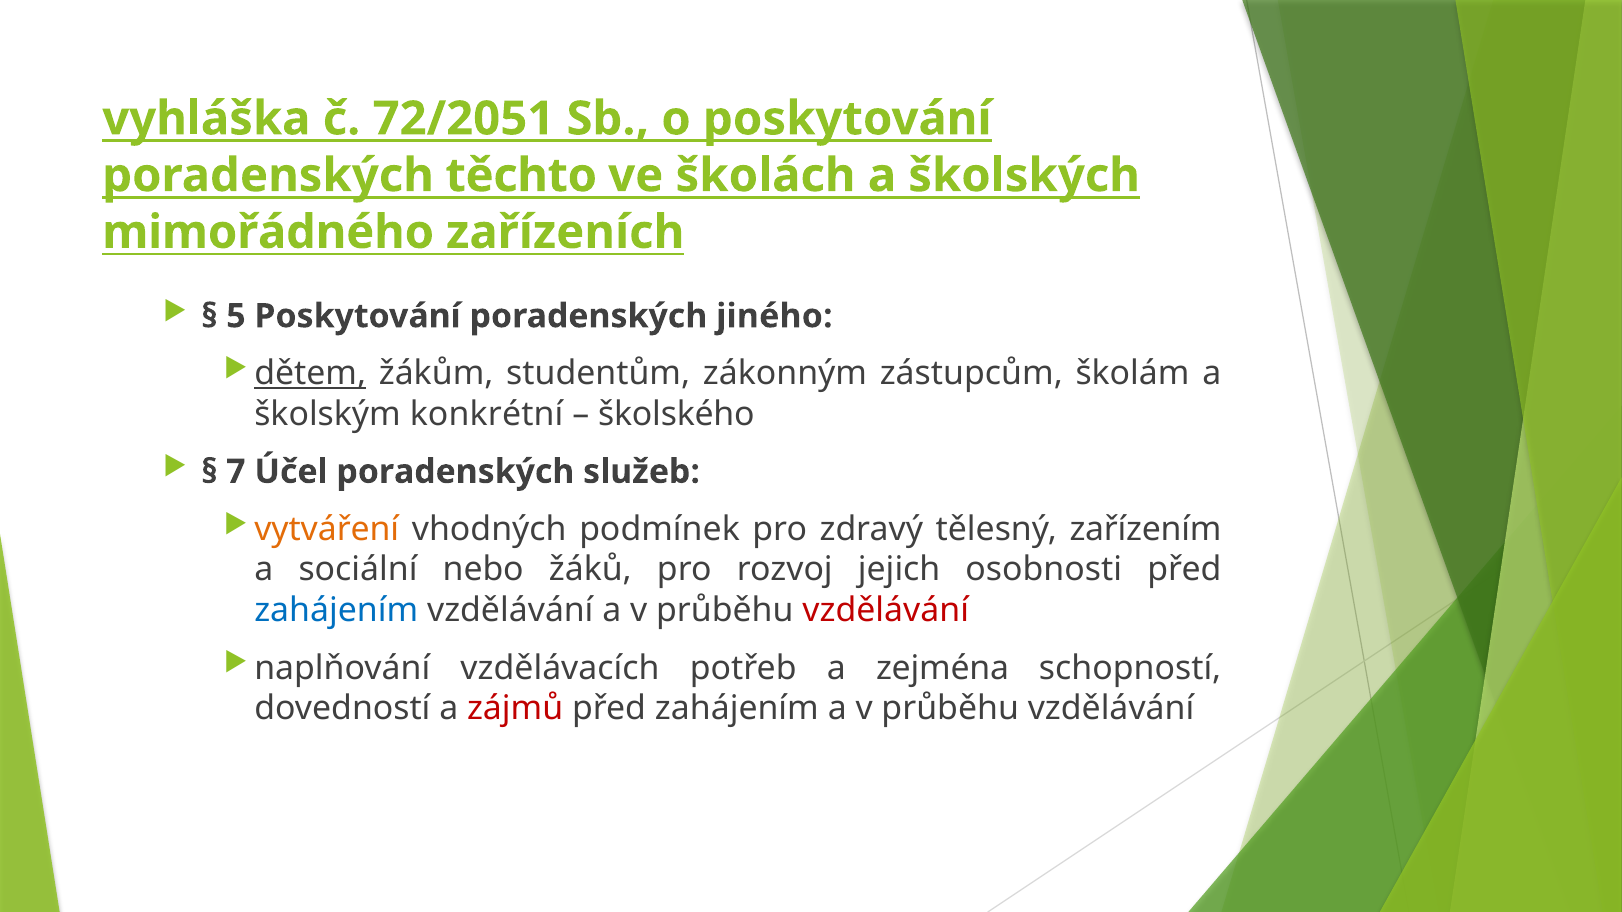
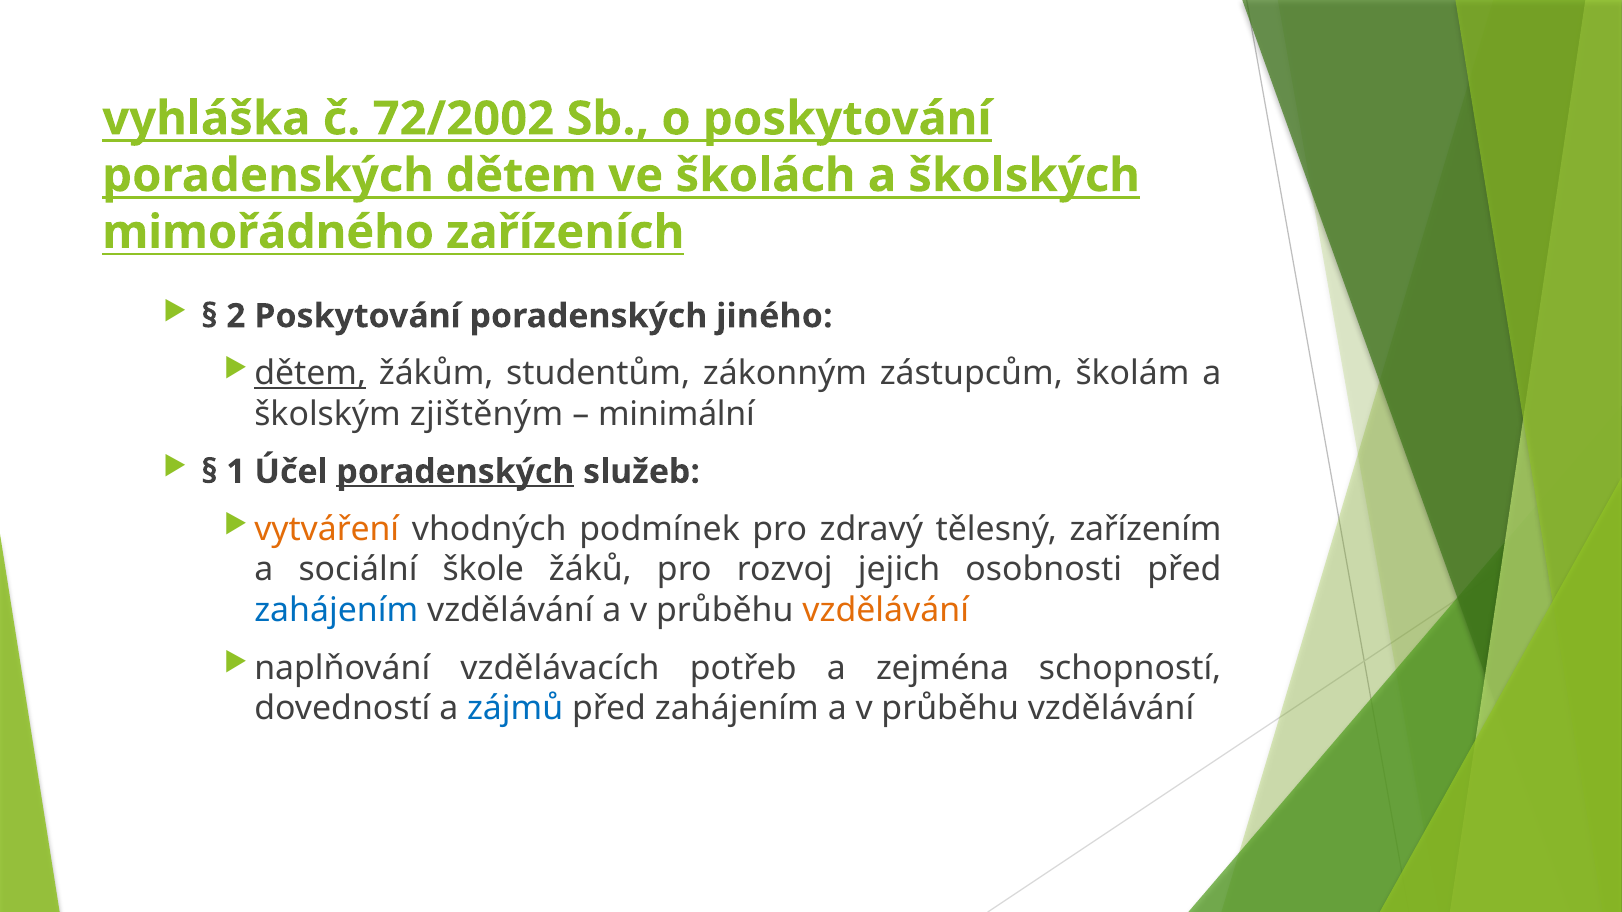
72/2051: 72/2051 -> 72/2002
poradenských těchto: těchto -> dětem
5: 5 -> 2
konkrétní: konkrétní -> zjištěným
školského: školského -> minimální
7: 7 -> 1
poradenských at (455, 472) underline: none -> present
nebo: nebo -> škole
vzdělávání at (886, 611) colour: red -> orange
zájmů colour: red -> blue
